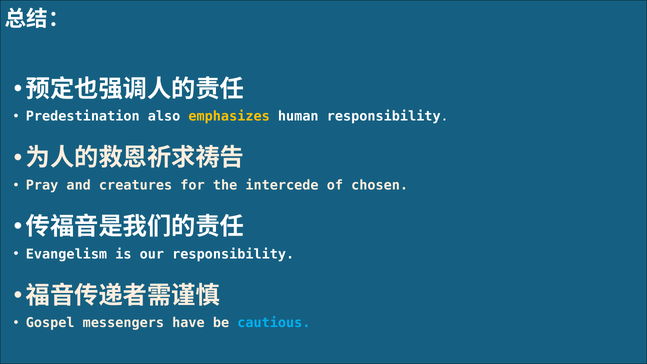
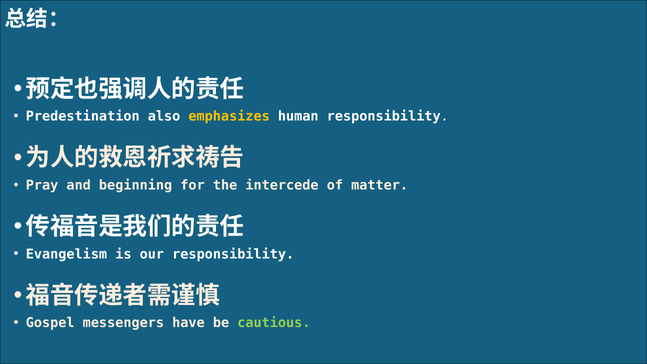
creatures: creatures -> beginning
chosen: chosen -> matter
cautious colour: light blue -> light green
